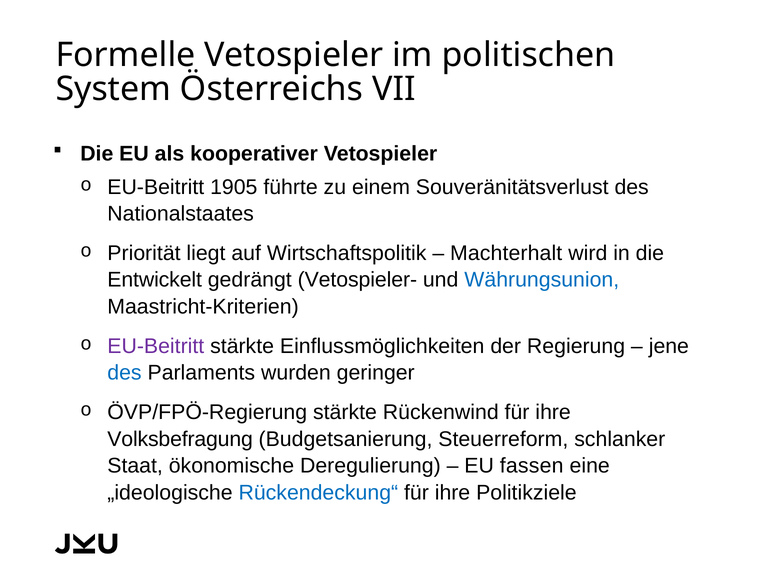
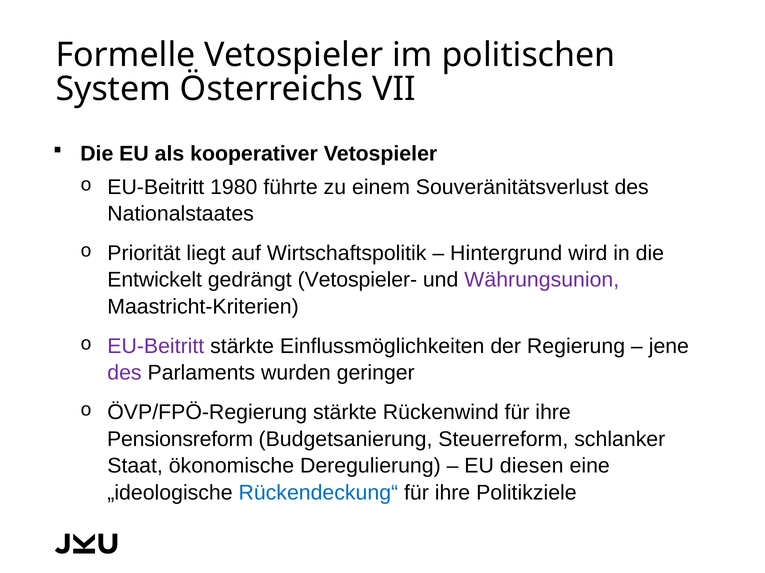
1905: 1905 -> 1980
Machterhalt: Machterhalt -> Hintergrund
Währungsunion colour: blue -> purple
des at (124, 373) colour: blue -> purple
Volksbefragung: Volksbefragung -> Pensionsreform
fassen: fassen -> diesen
